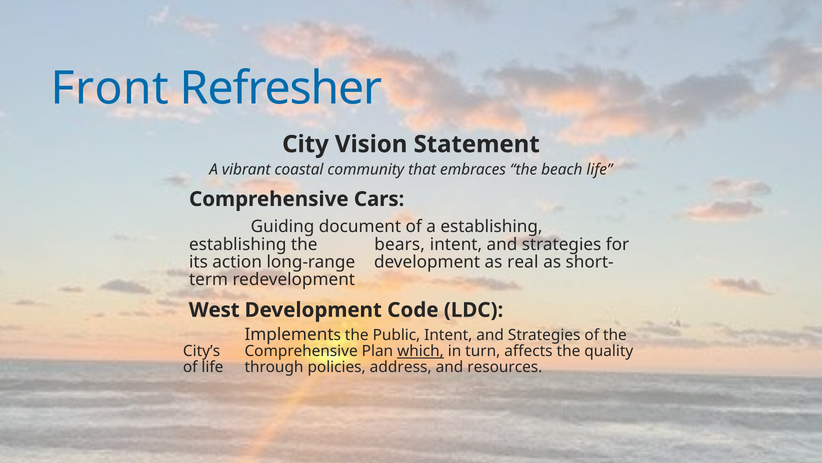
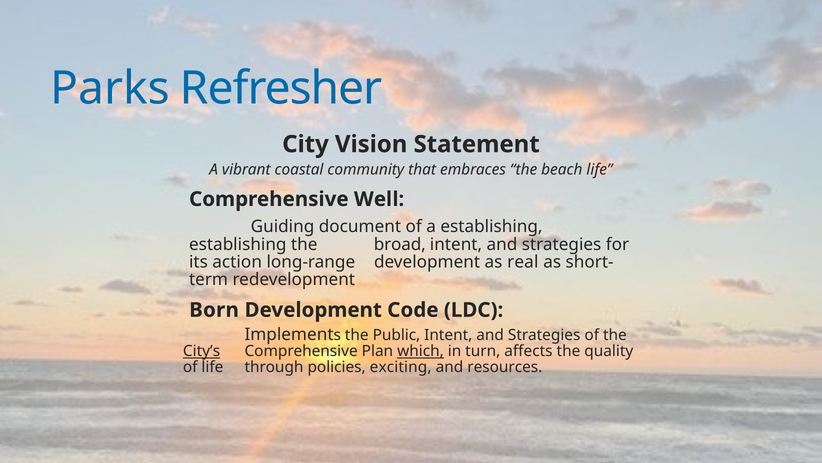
Front: Front -> Parks
Cars: Cars -> Well
bears: bears -> broad
West: West -> Born
City’s underline: none -> present
address: address -> exciting
